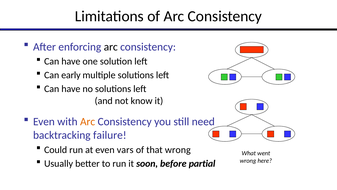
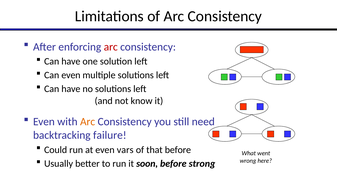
arc at (111, 47) colour: black -> red
Can early: early -> even
that wrong: wrong -> before
partial: partial -> strong
